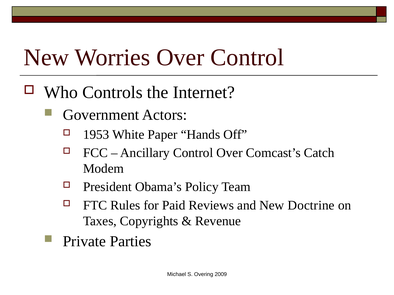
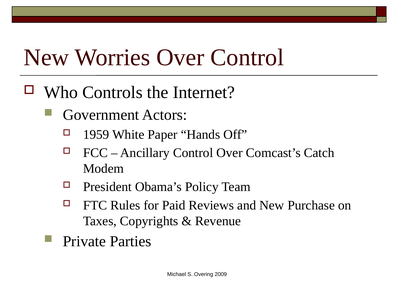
1953: 1953 -> 1959
Doctrine: Doctrine -> Purchase
